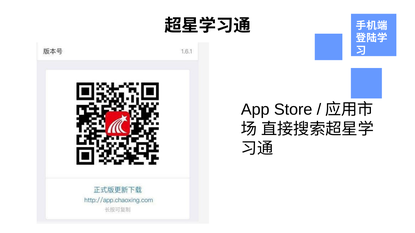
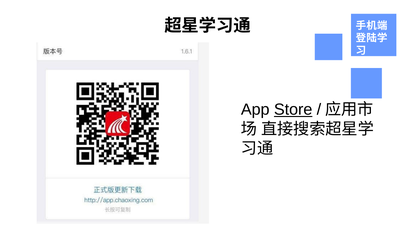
Store underline: none -> present
